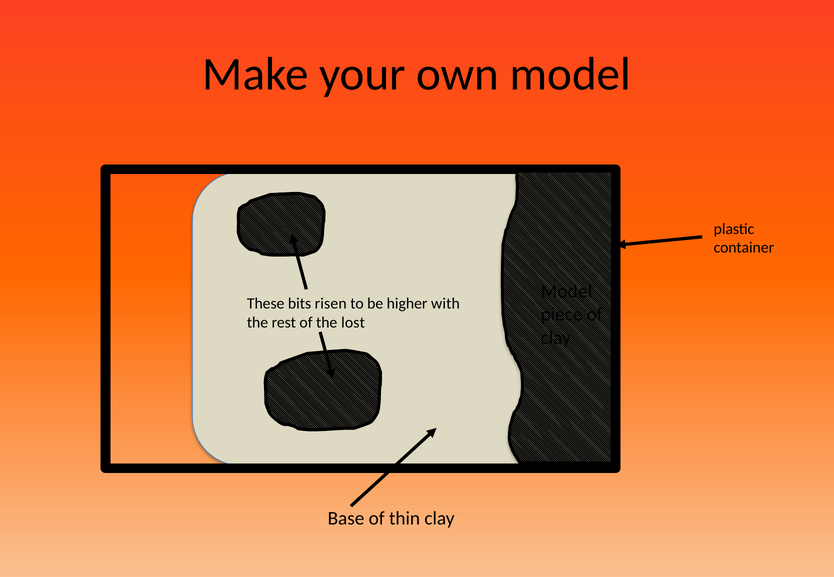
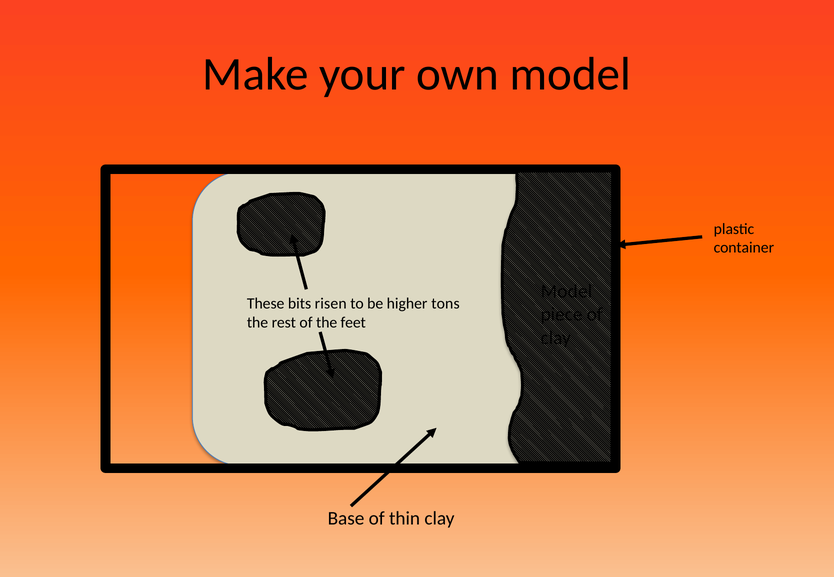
with: with -> tons
lost: lost -> feet
